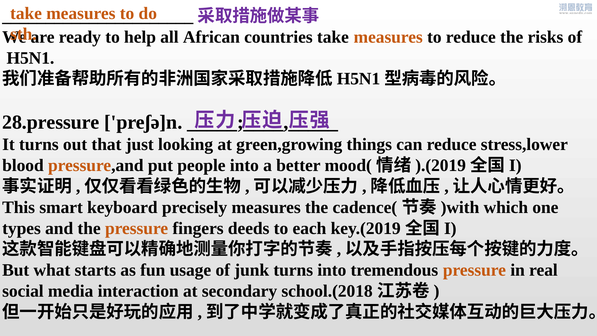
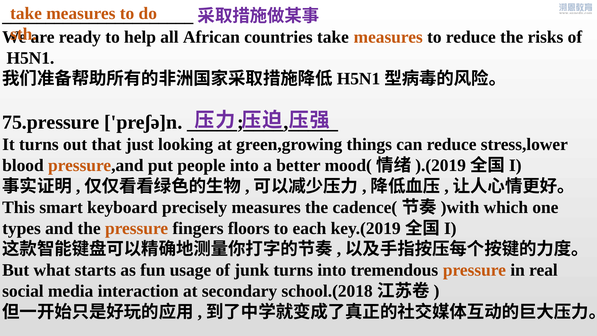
28.pressure: 28.pressure -> 75.pressure
deeds: deeds -> floors
